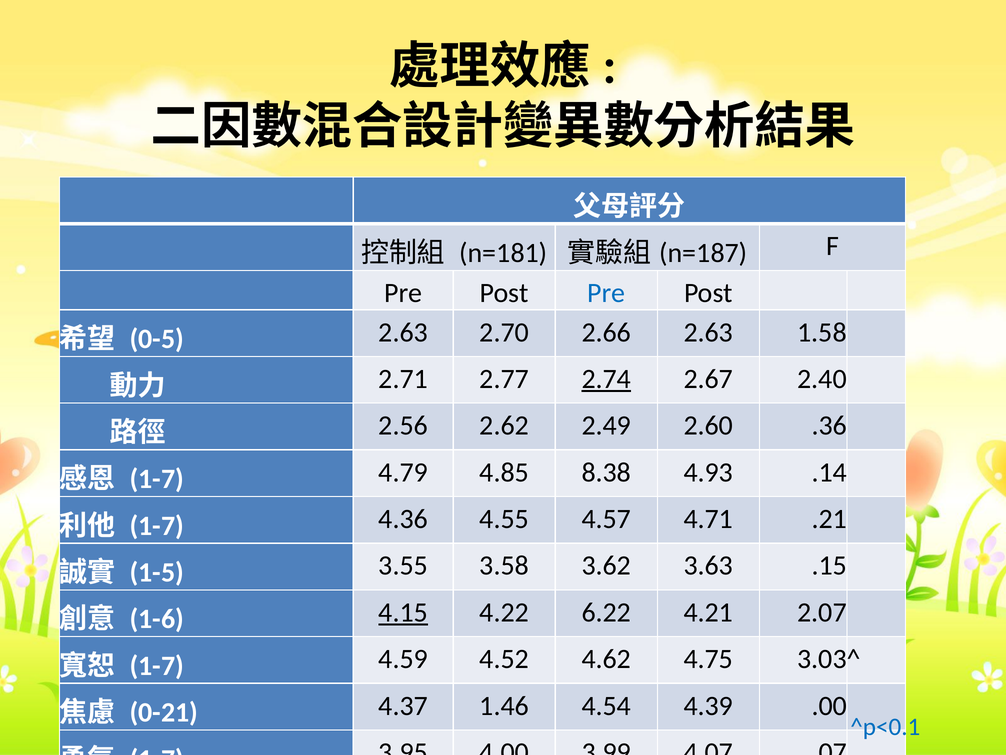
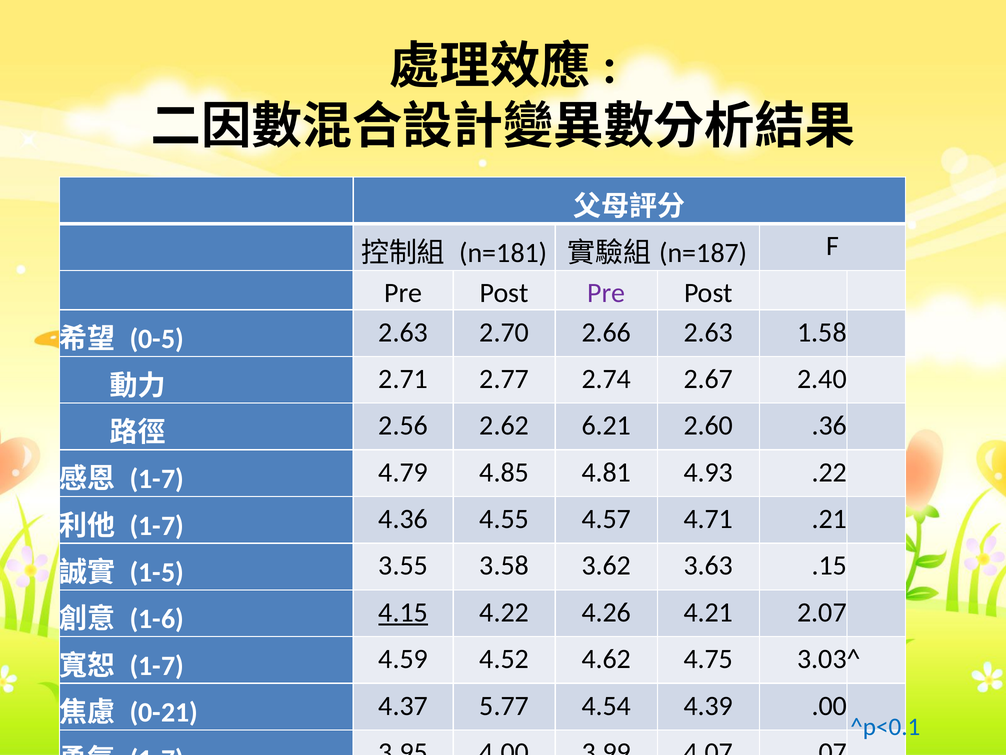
Pre at (606, 293) colour: blue -> purple
2.74 underline: present -> none
2.49: 2.49 -> 6.21
8.38: 8.38 -> 4.81
.14: .14 -> .22
6.22: 6.22 -> 4.26
1.46: 1.46 -> 5.77
